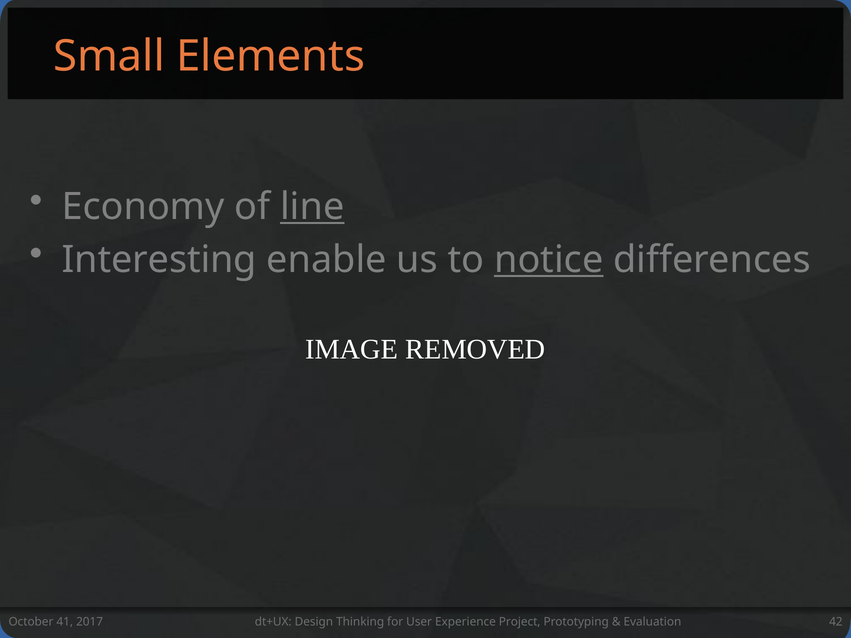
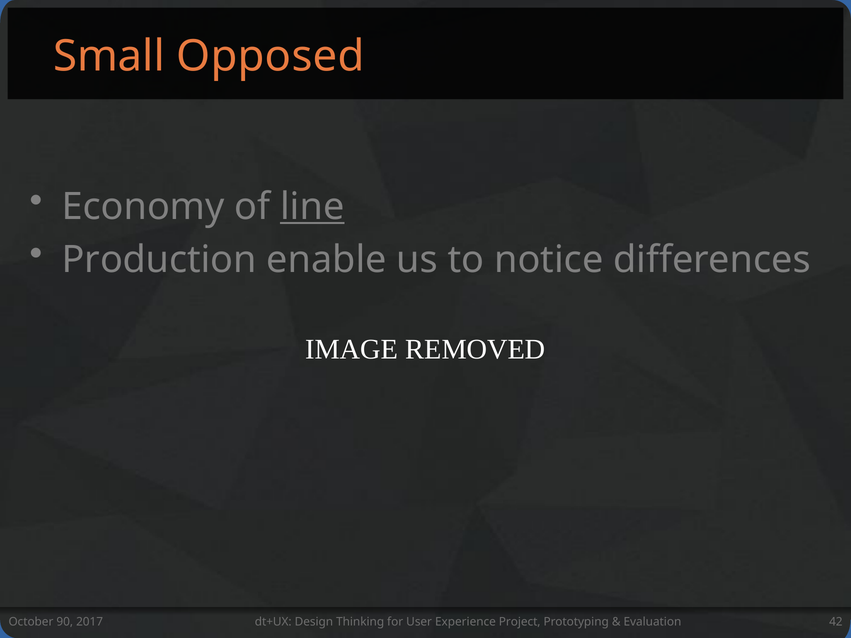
Elements: Elements -> Opposed
Interesting: Interesting -> Production
notice underline: present -> none
41: 41 -> 90
